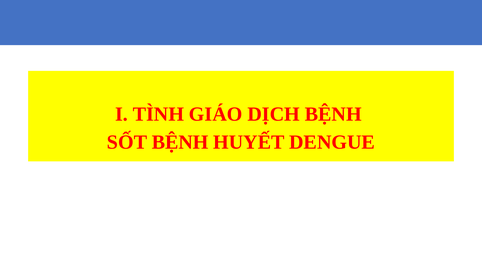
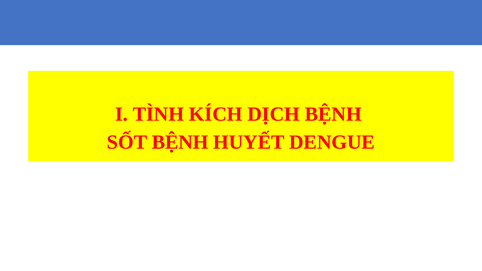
GIÁO: GIÁO -> KÍCH
